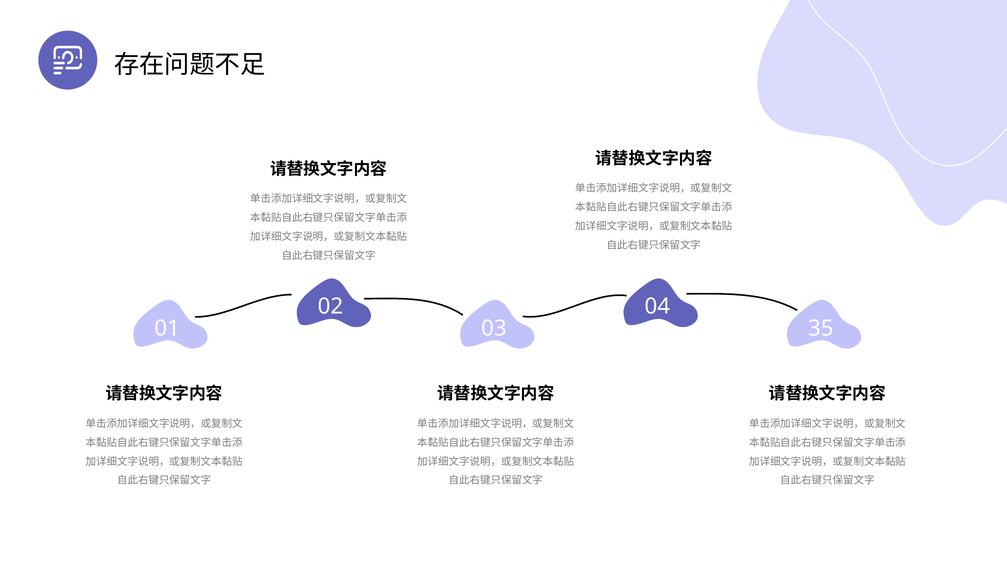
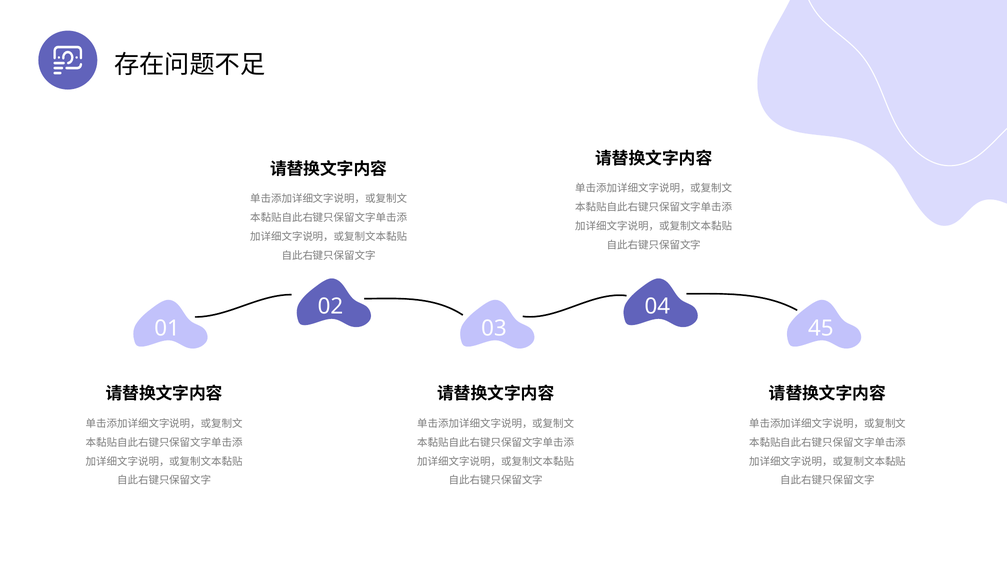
35: 35 -> 45
